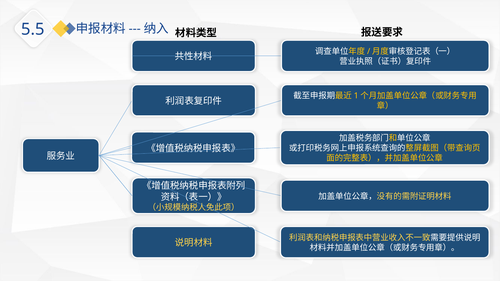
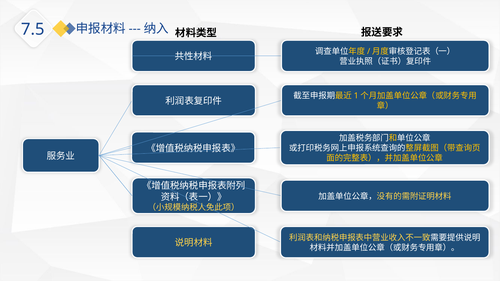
5.5: 5.5 -> 7.5
